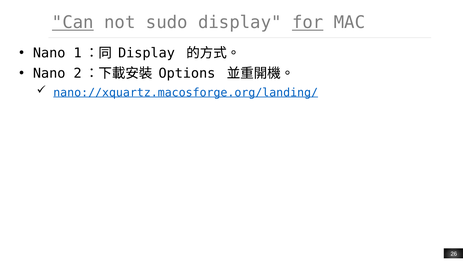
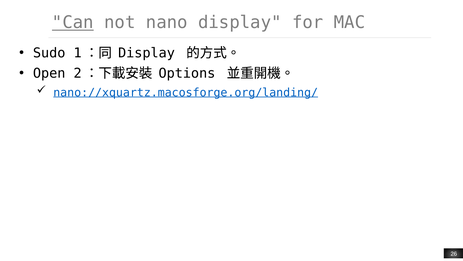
sudo: sudo -> nano
for underline: present -> none
Nano at (49, 53): Nano -> Sudo
Nano at (49, 73): Nano -> Open
